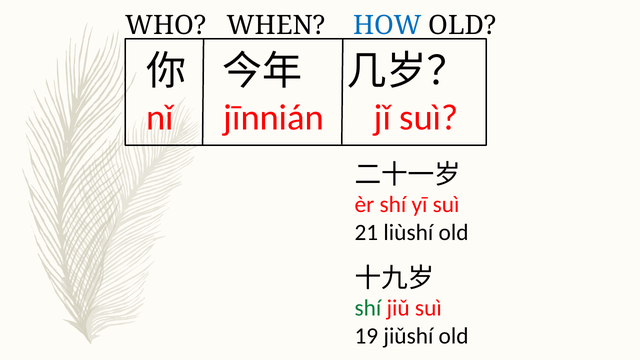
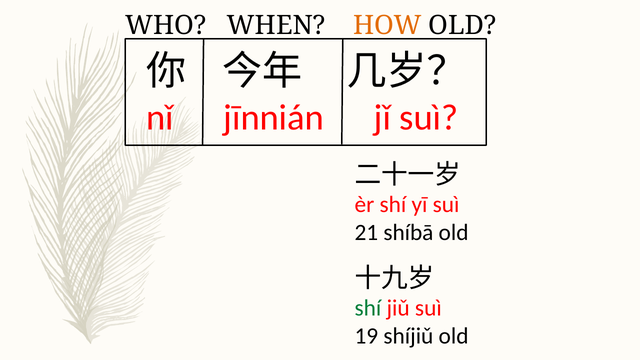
HOW colour: blue -> orange
liùshí: liùshí -> shíbā
jiǔshí: jiǔshí -> shíjiǔ
